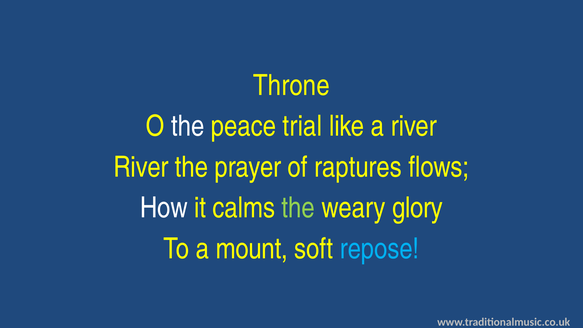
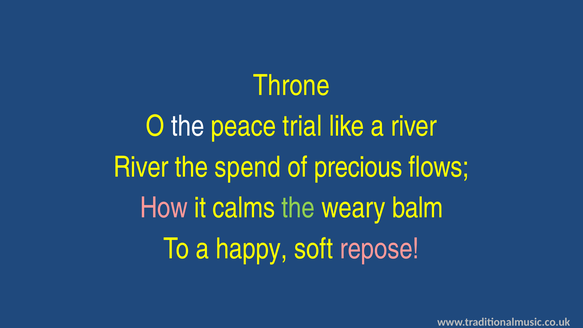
prayer: prayer -> spend
raptures: raptures -> precious
How colour: white -> pink
glory: glory -> balm
mount: mount -> happy
repose colour: light blue -> pink
